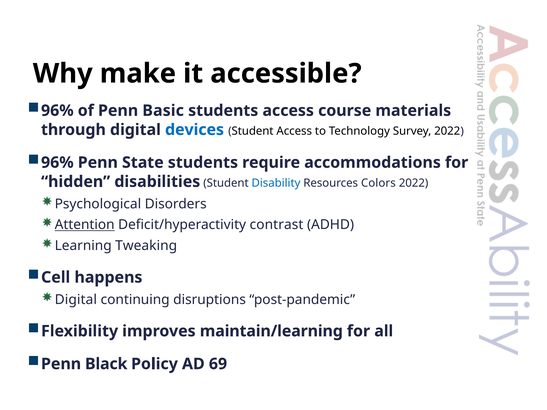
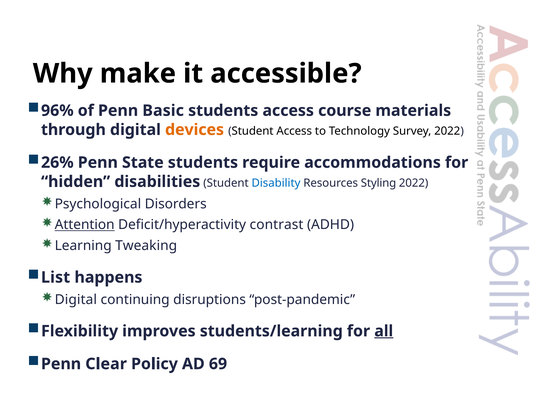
devices colour: blue -> orange
96% at (57, 163): 96% -> 26%
Colors: Colors -> Styling
Cell: Cell -> List
maintain/learning: maintain/learning -> students/learning
all underline: none -> present
Black: Black -> Clear
